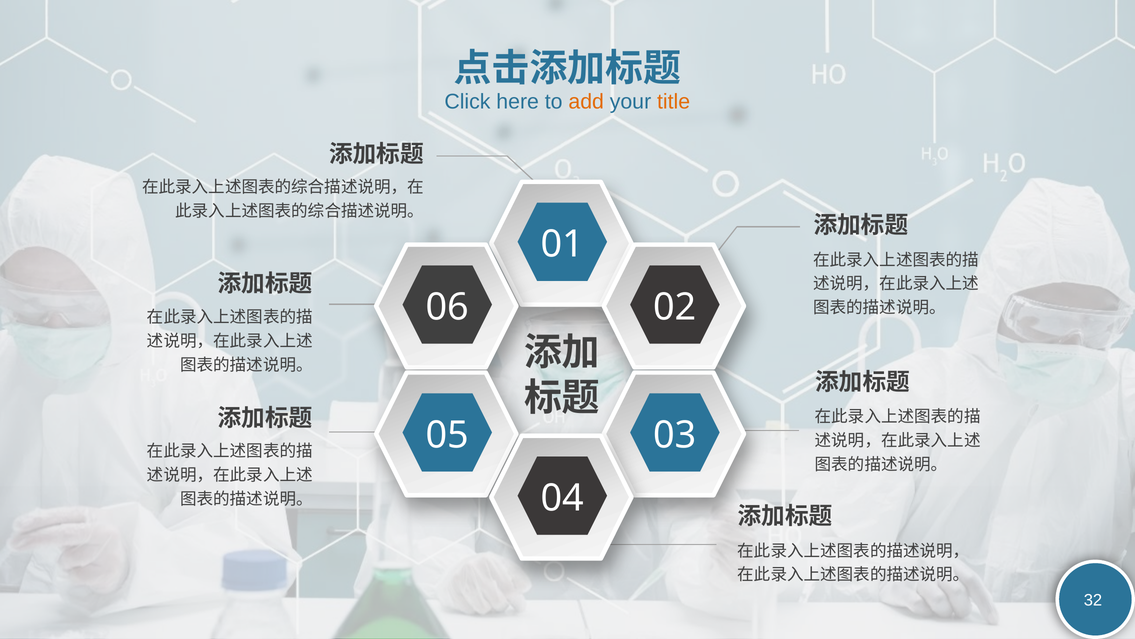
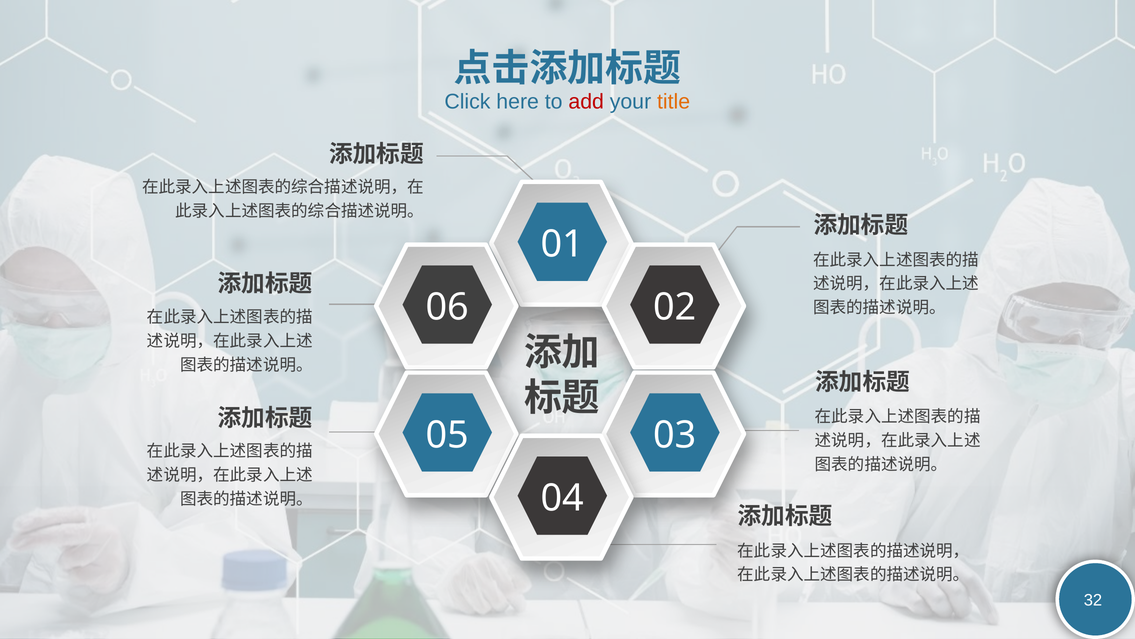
add colour: orange -> red
